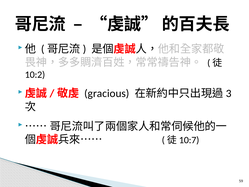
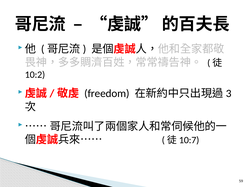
gracious: gracious -> freedom
